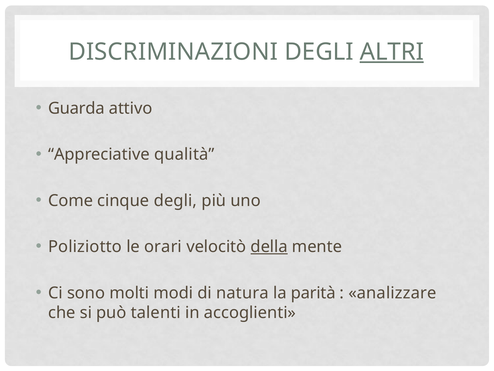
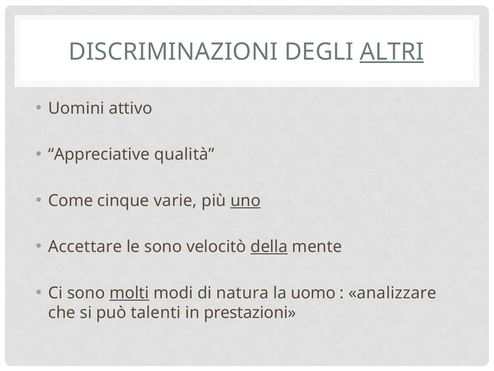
Guarda: Guarda -> Uomini
cinque degli: degli -> varie
uno underline: none -> present
Poliziotto: Poliziotto -> Accettare
le orari: orari -> sono
molti underline: none -> present
parità: parità -> uomo
accoglienti: accoglienti -> prestazioni
